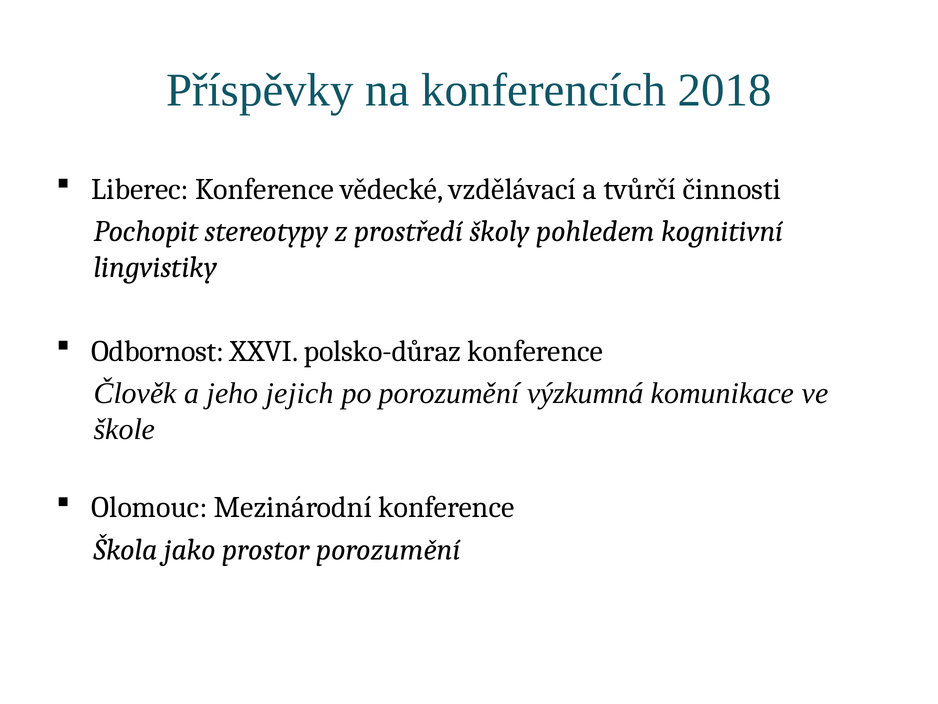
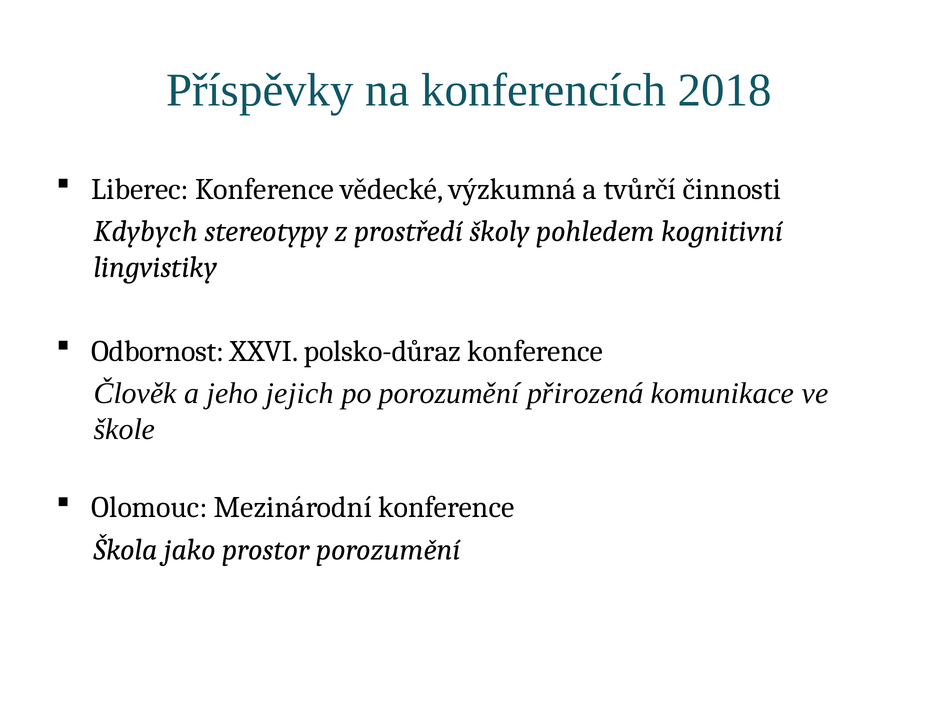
vzdělávací: vzdělávací -> výzkumná
Pochopit: Pochopit -> Kdybych
výzkumná: výzkumná -> přirozená
